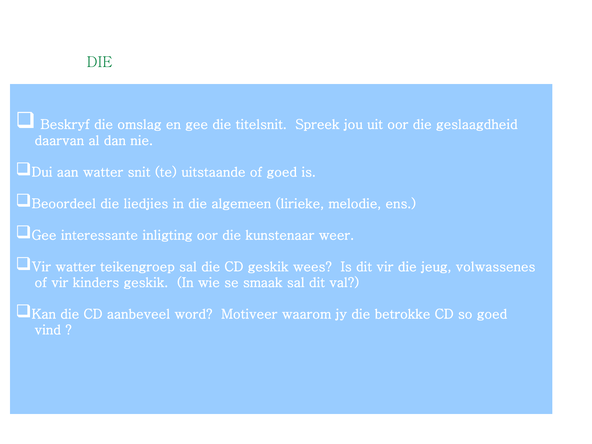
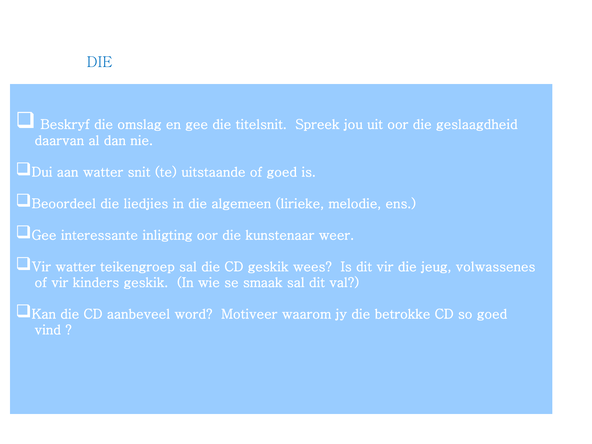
DIE at (99, 62) colour: green -> blue
